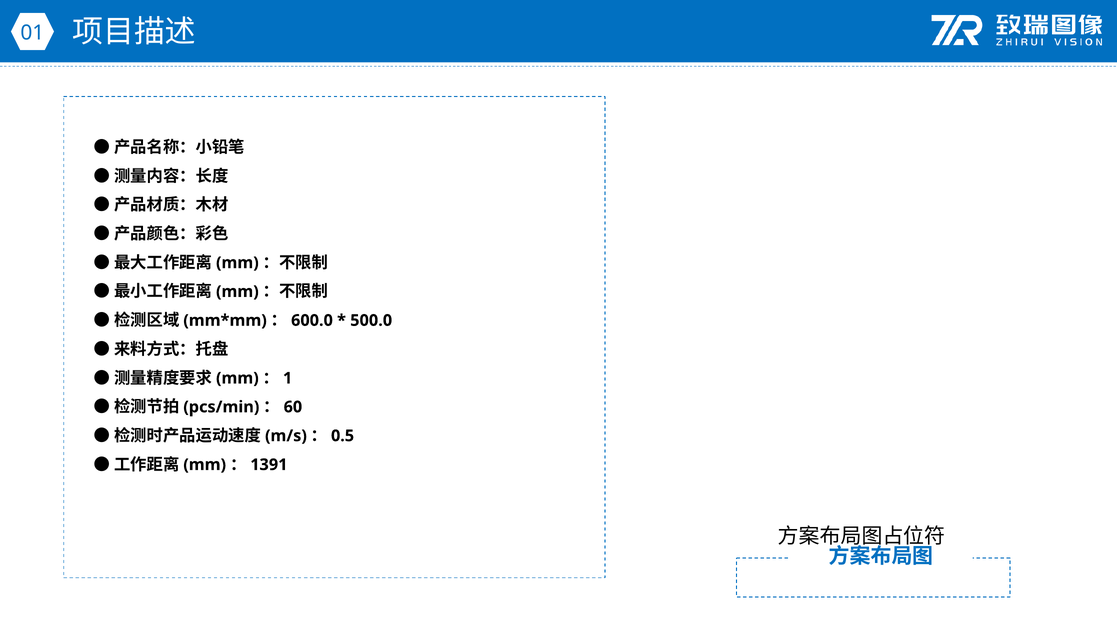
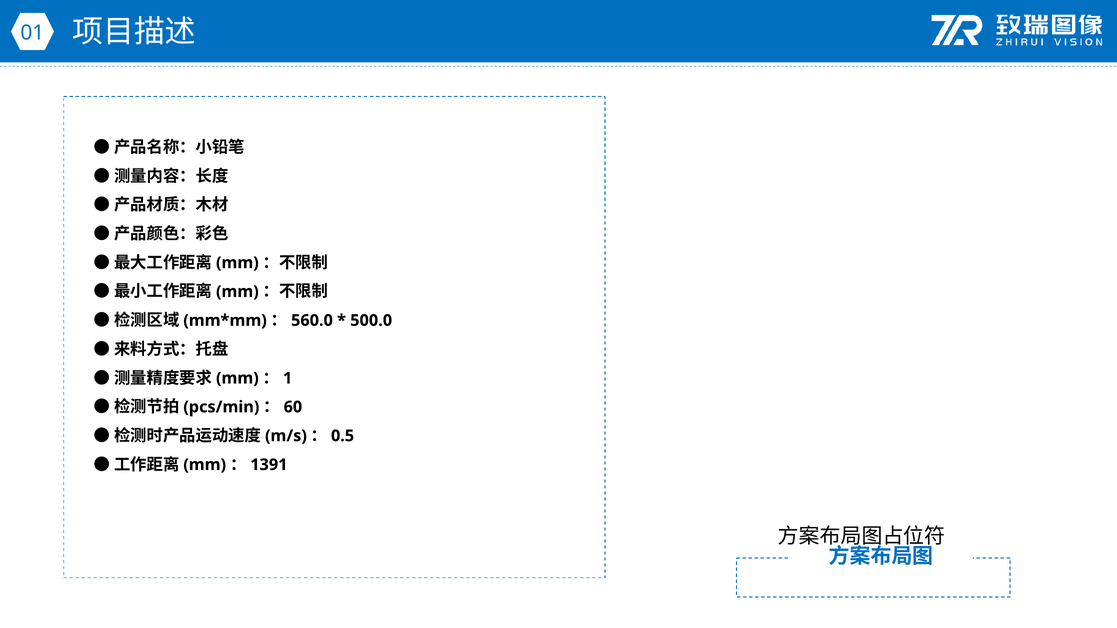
600.0: 600.0 -> 560.0
